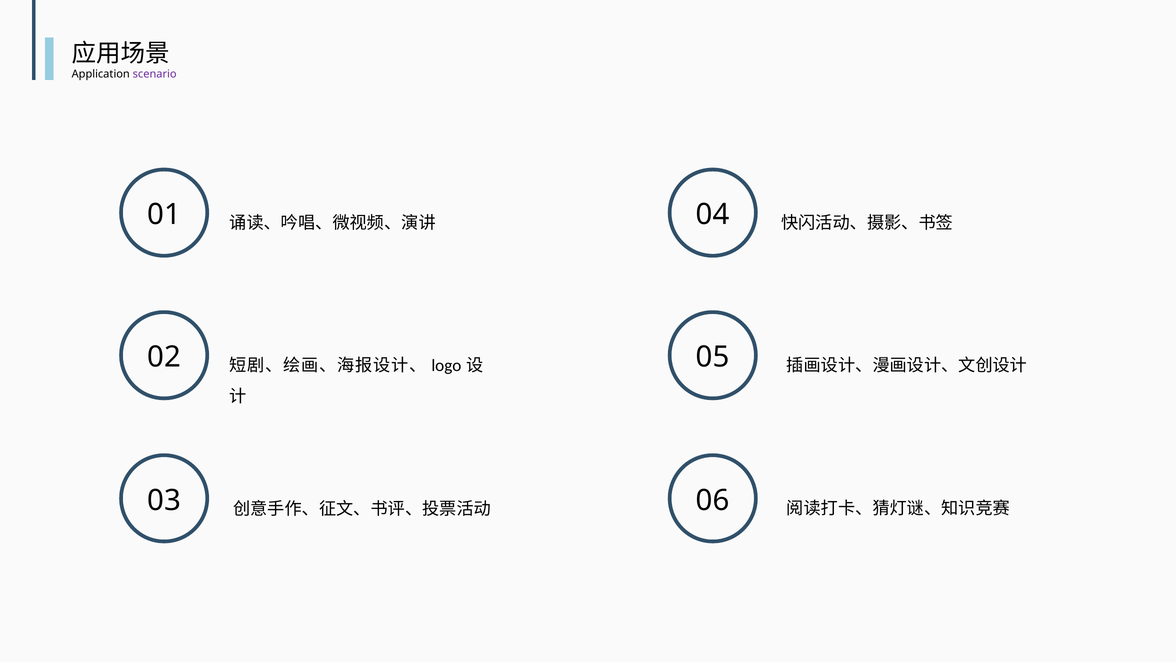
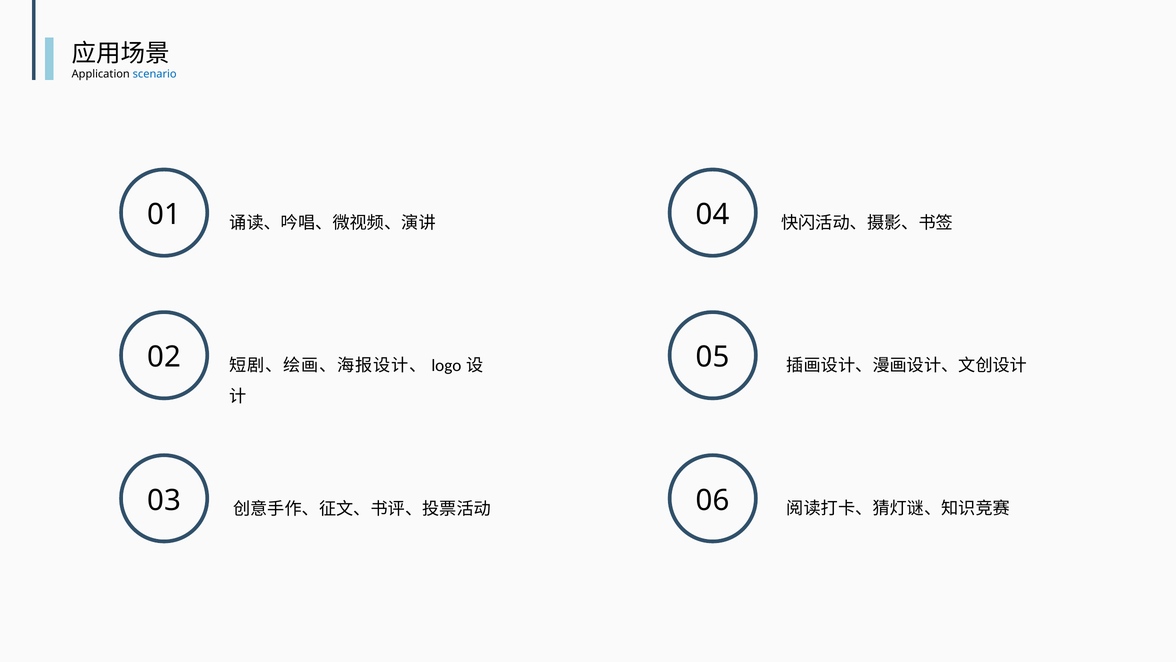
scenario colour: purple -> blue
